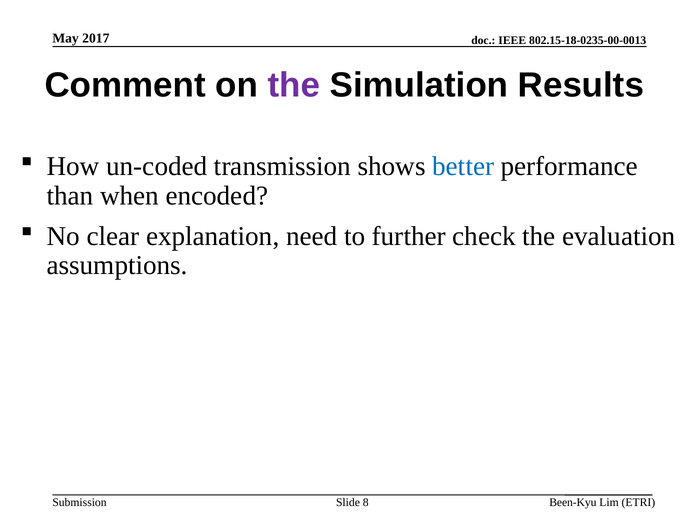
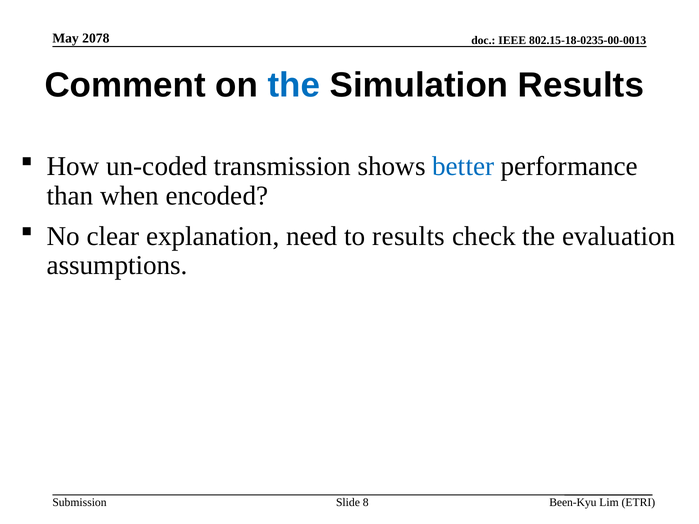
2017: 2017 -> 2078
the at (294, 85) colour: purple -> blue
to further: further -> results
